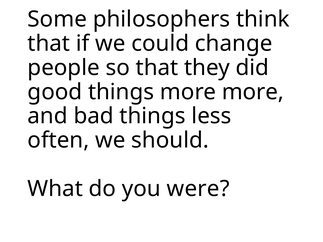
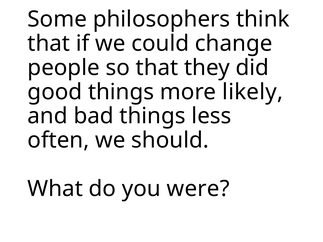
more more: more -> likely
